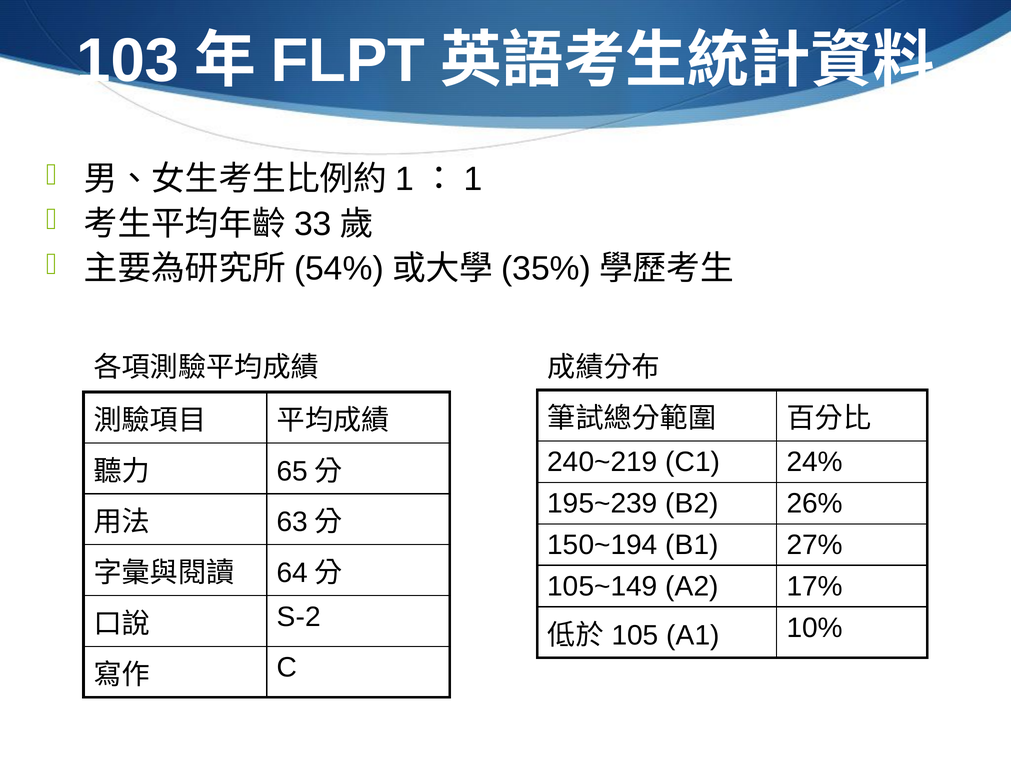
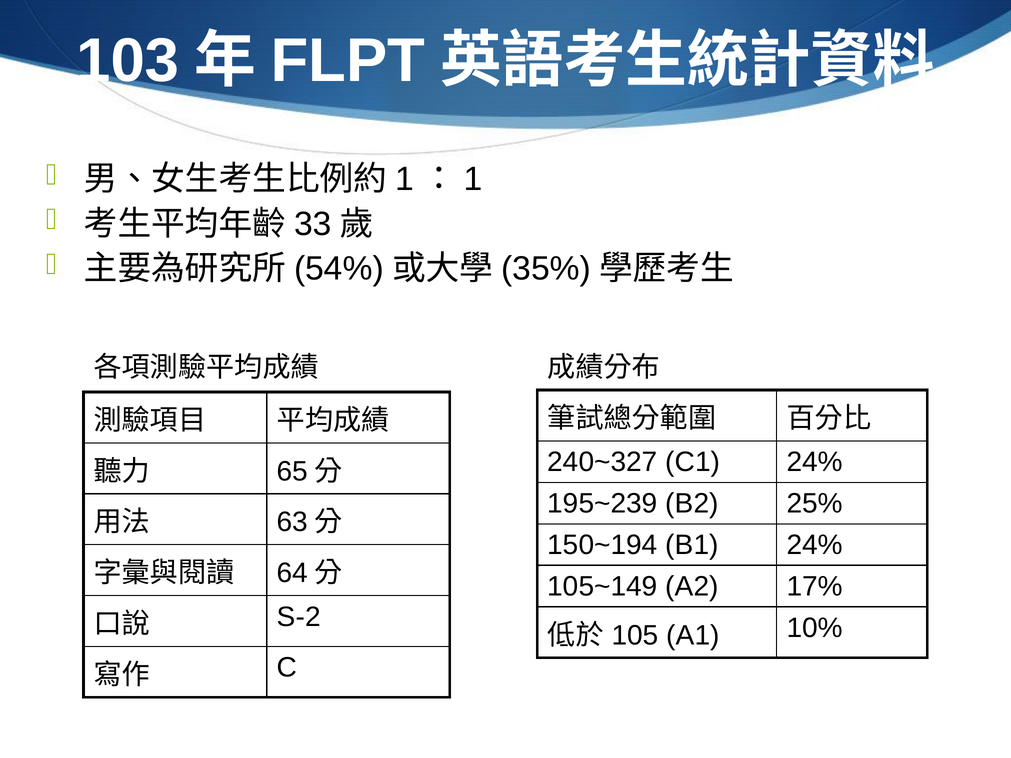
240~219: 240~219 -> 240~327
26%: 26% -> 25%
B1 27%: 27% -> 24%
